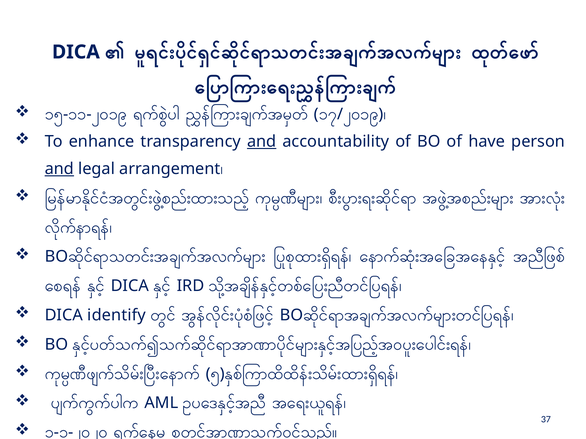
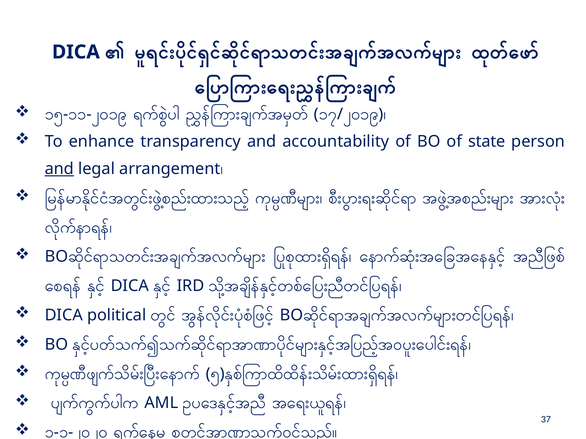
and at (262, 142) underline: present -> none
have: have -> state
identify: identify -> political
